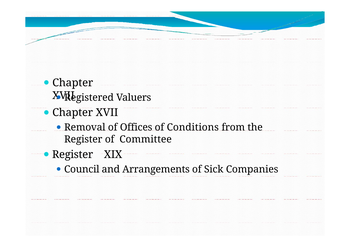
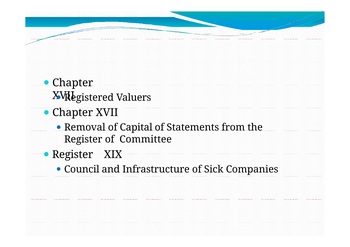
Offices: Offices -> Capital
Conditions: Conditions -> Statements
Arrangements: Arrangements -> Infrastructure
